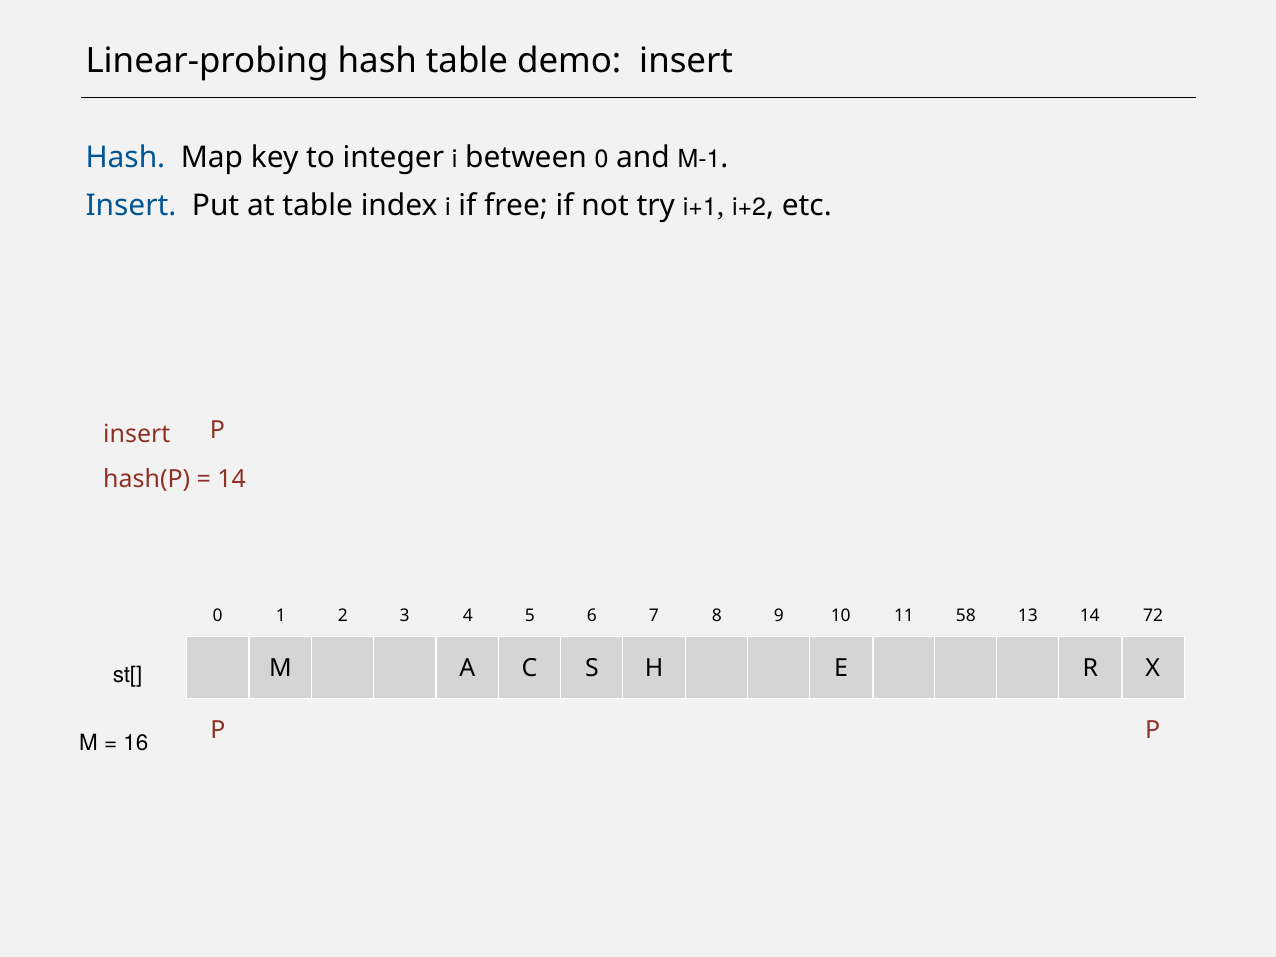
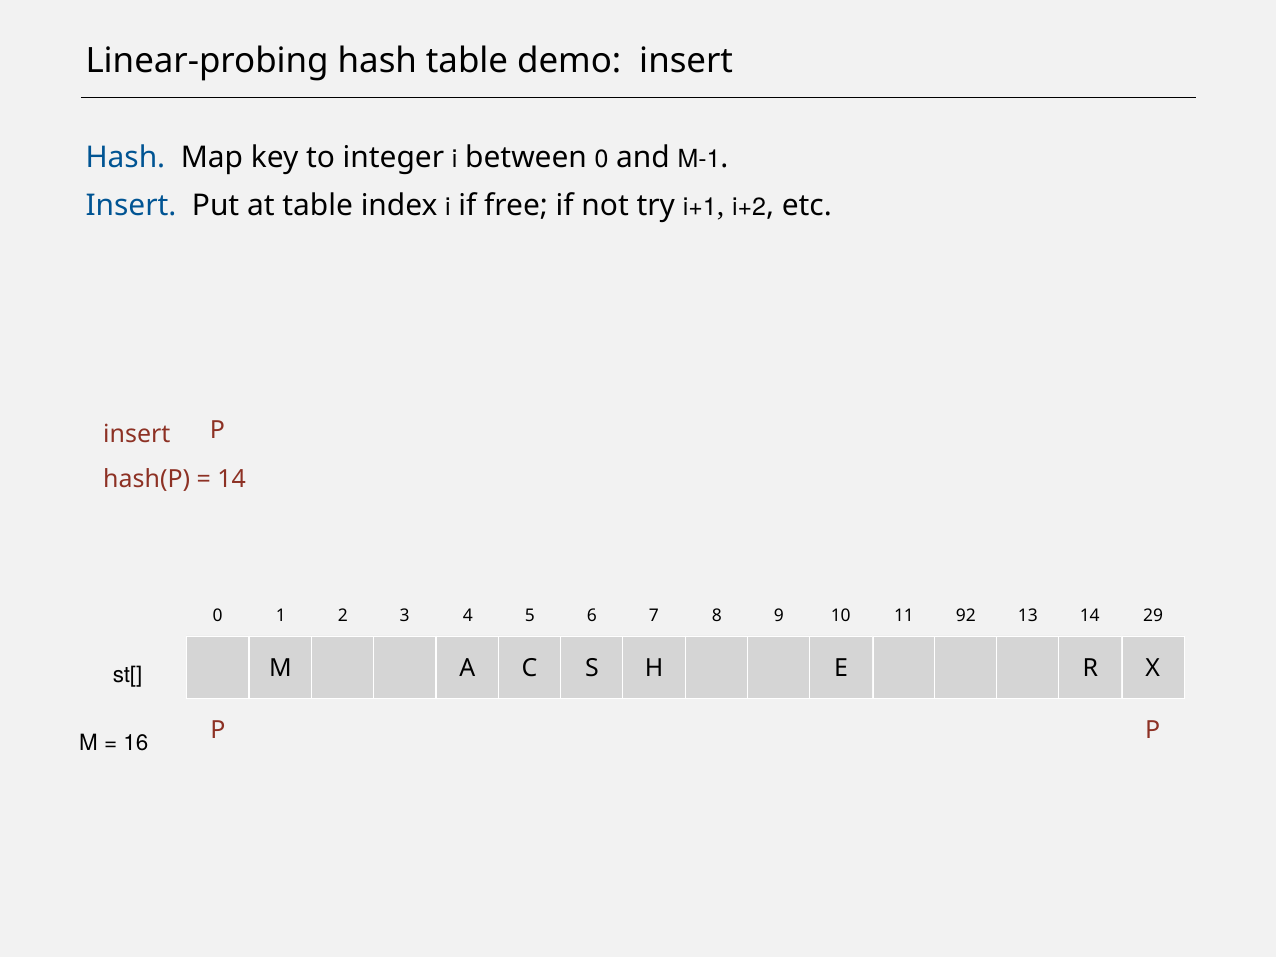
58: 58 -> 92
72: 72 -> 29
